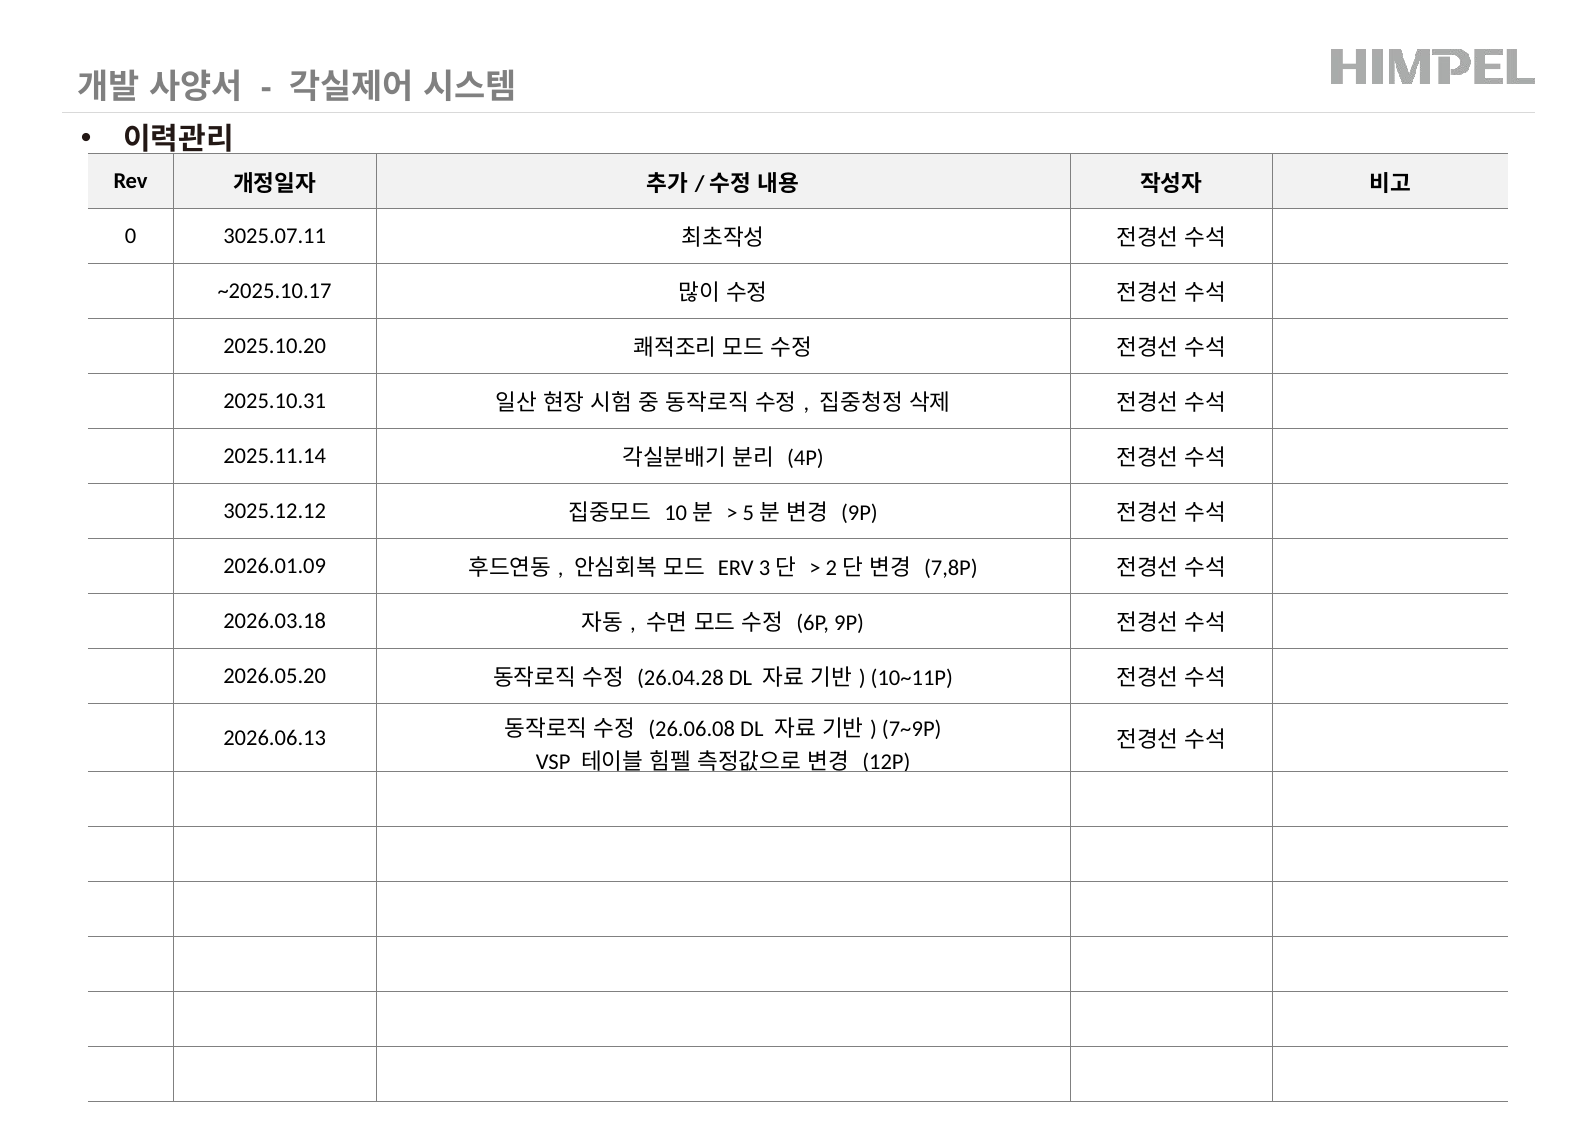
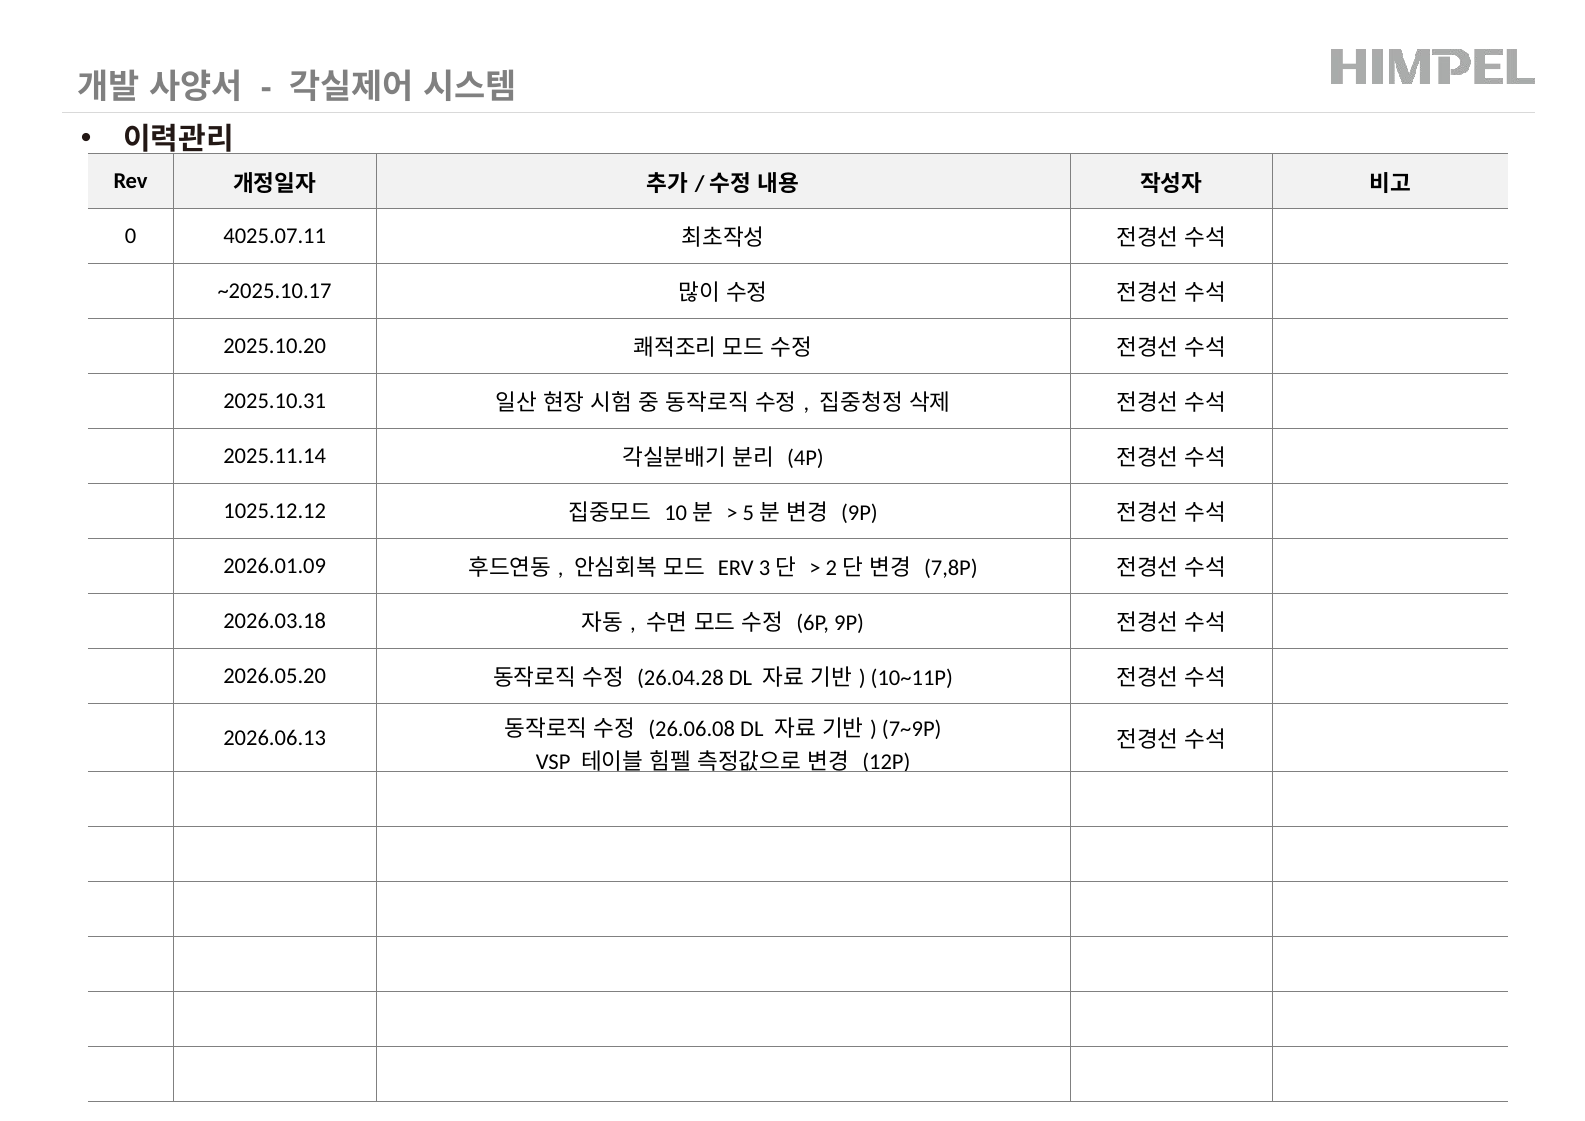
3025.07.11: 3025.07.11 -> 4025.07.11
3025.12.12: 3025.12.12 -> 1025.12.12
